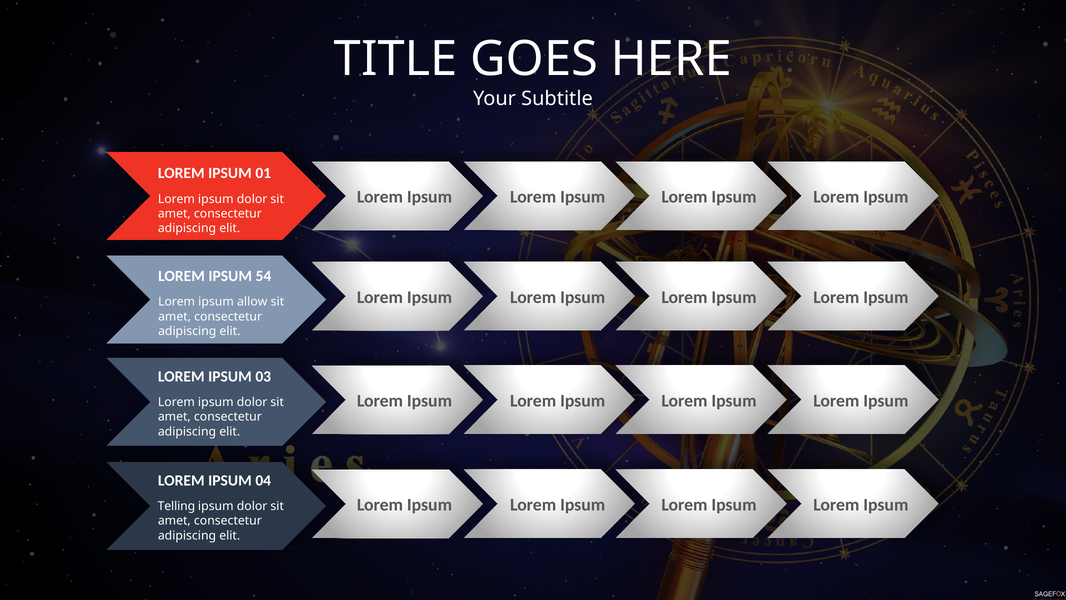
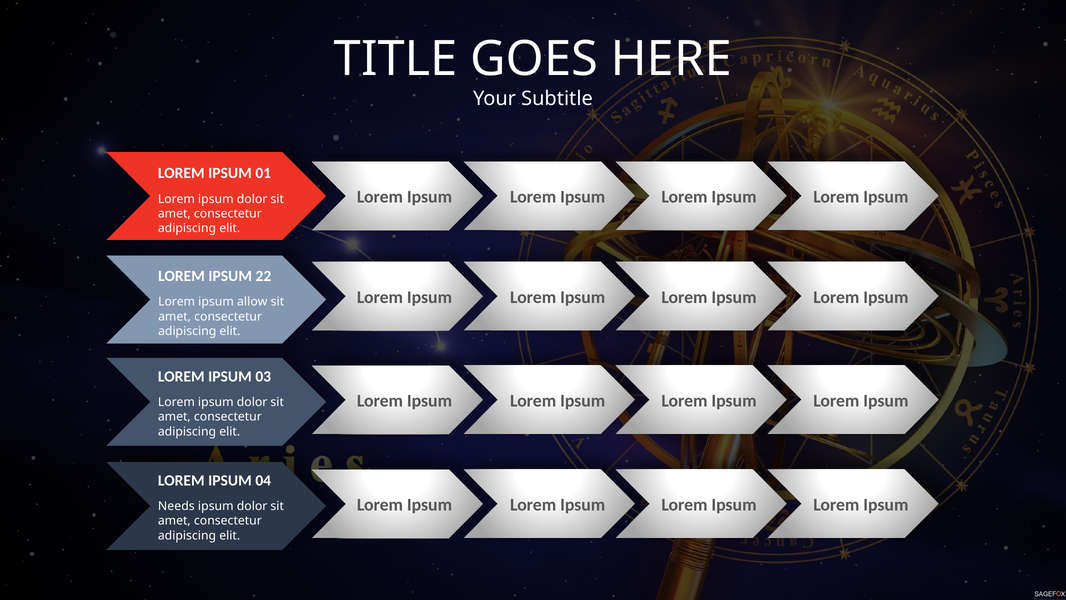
54: 54 -> 22
Telling: Telling -> Needs
